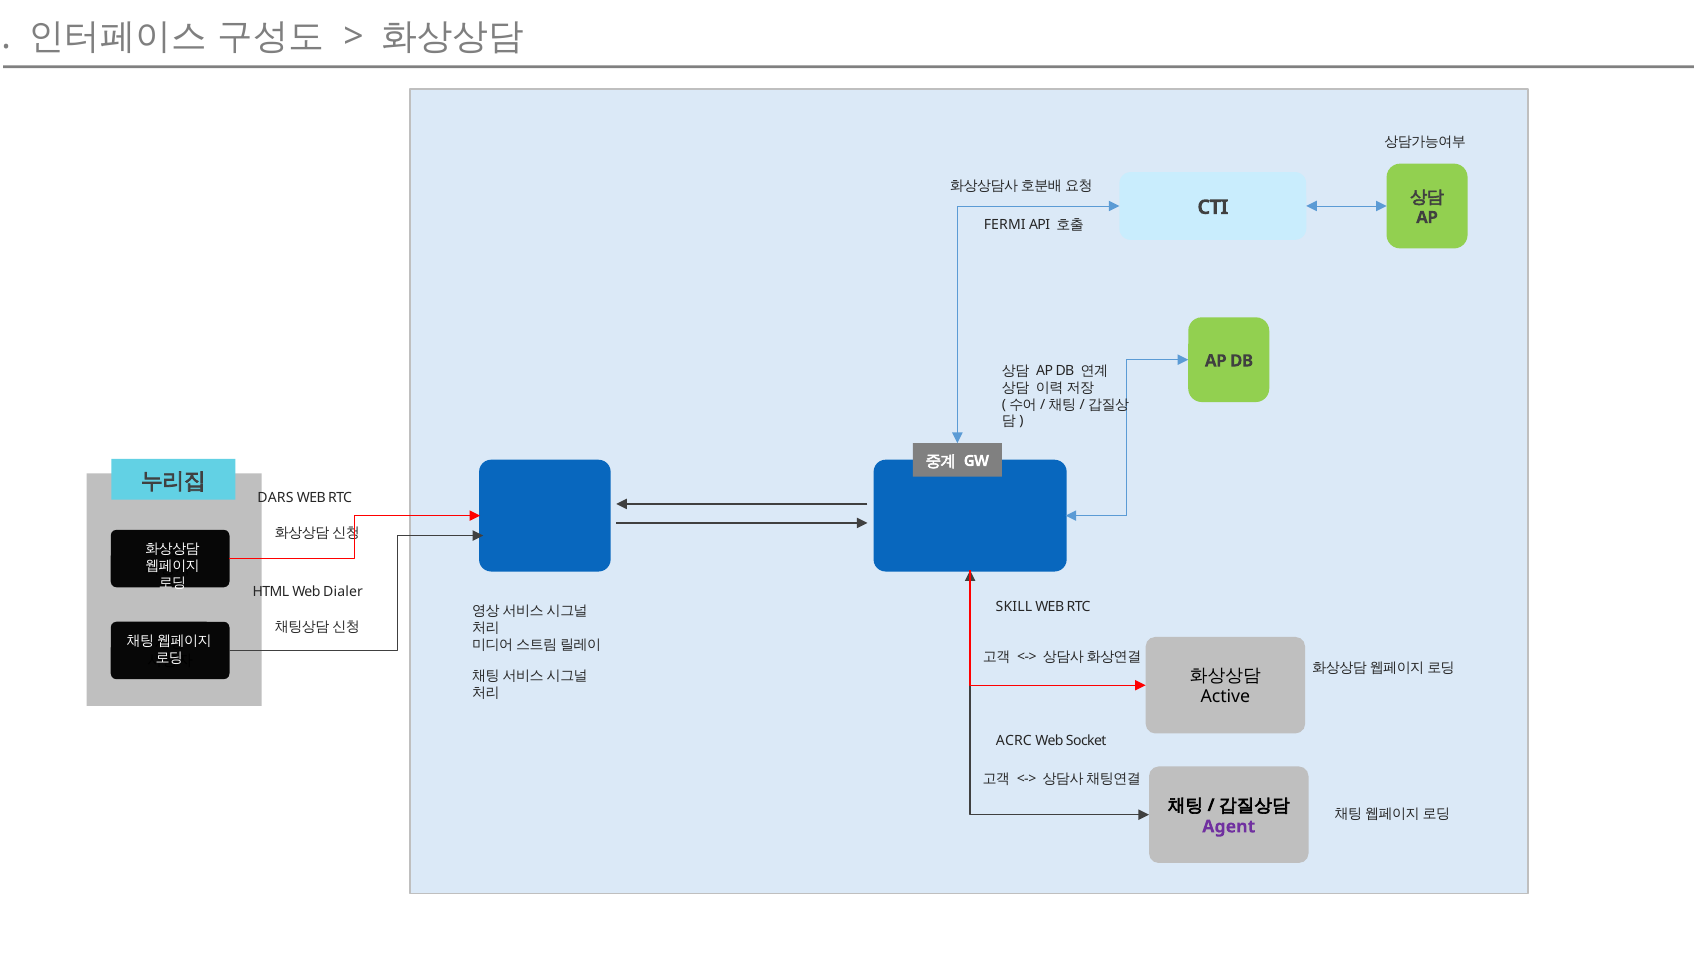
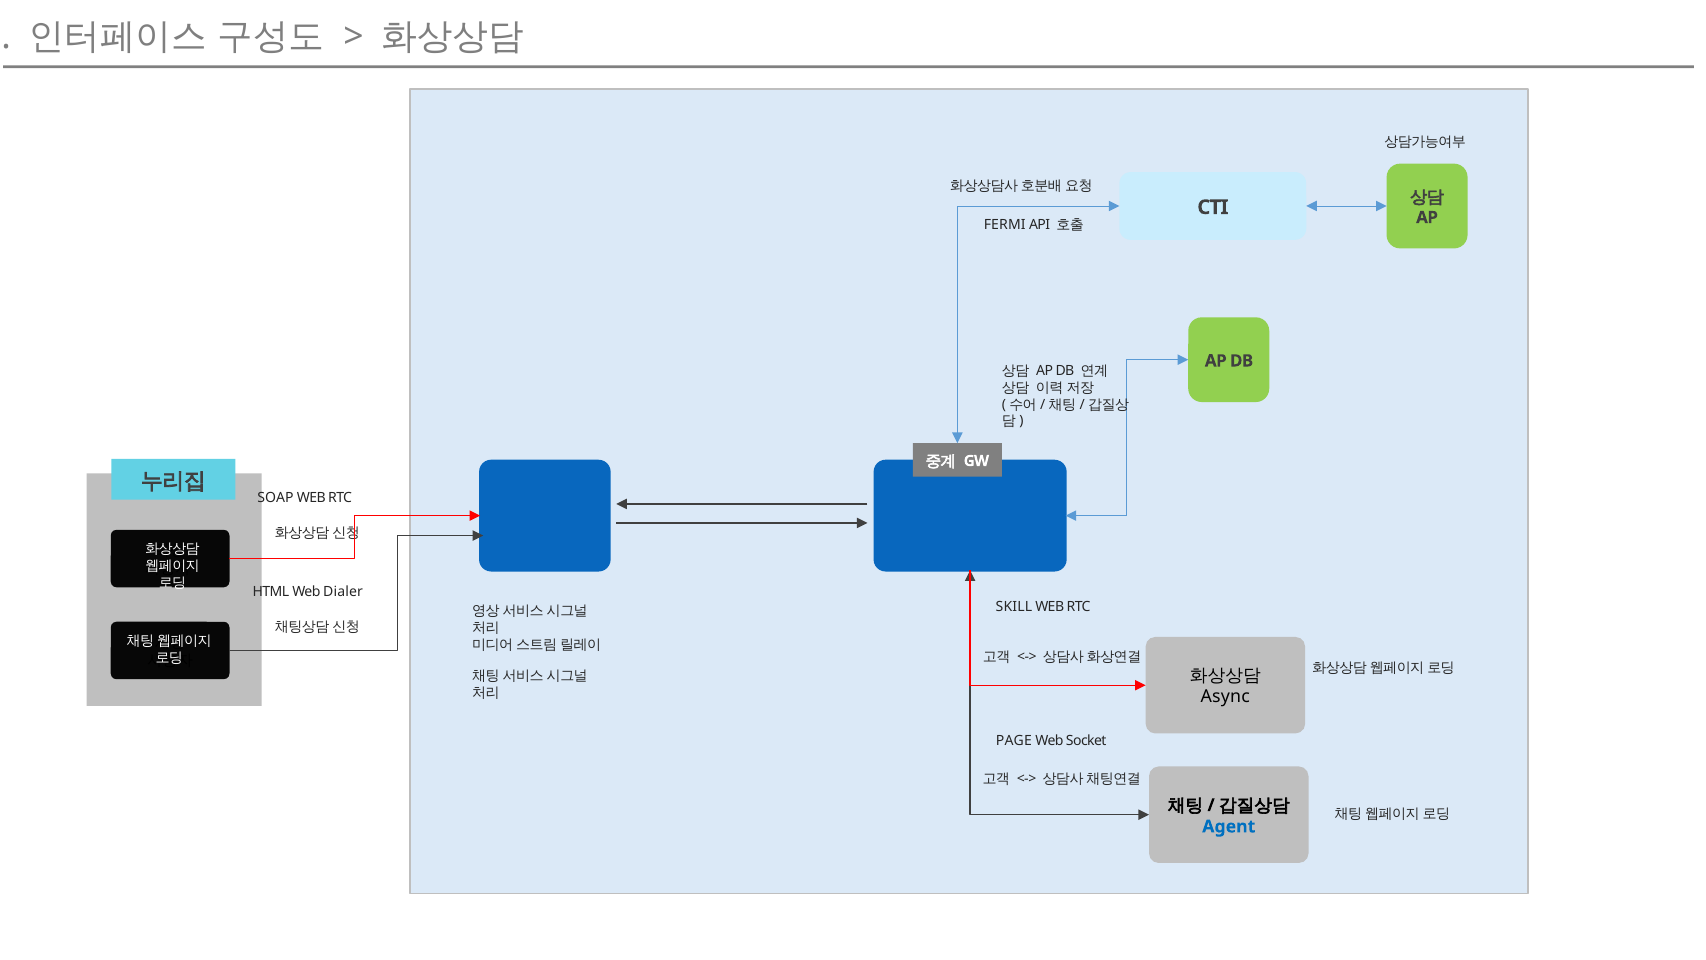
DARS: DARS -> SOAP
Active: Active -> Async
ACRC: ACRC -> PAGE
Agent colour: purple -> blue
